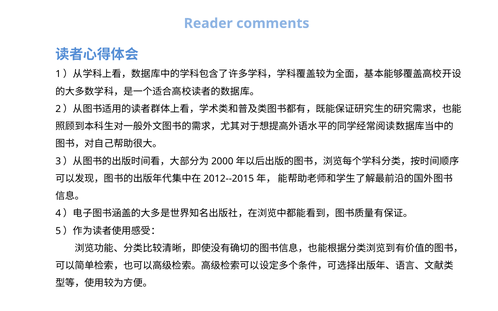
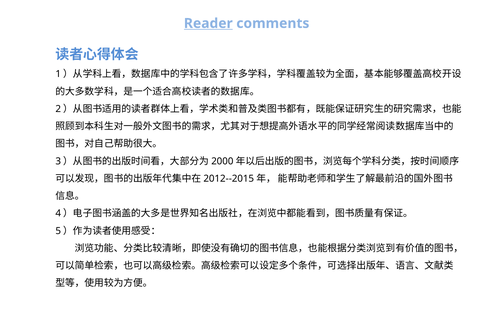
Reader underline: none -> present
